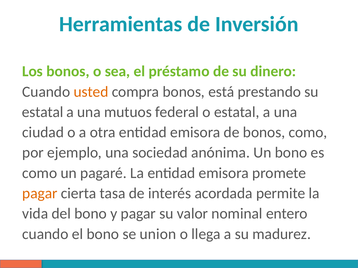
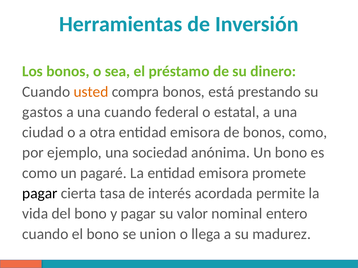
estatal at (43, 112): estatal -> gastos
una mutuos: mutuos -> cuando
pagar at (40, 194) colour: orange -> black
